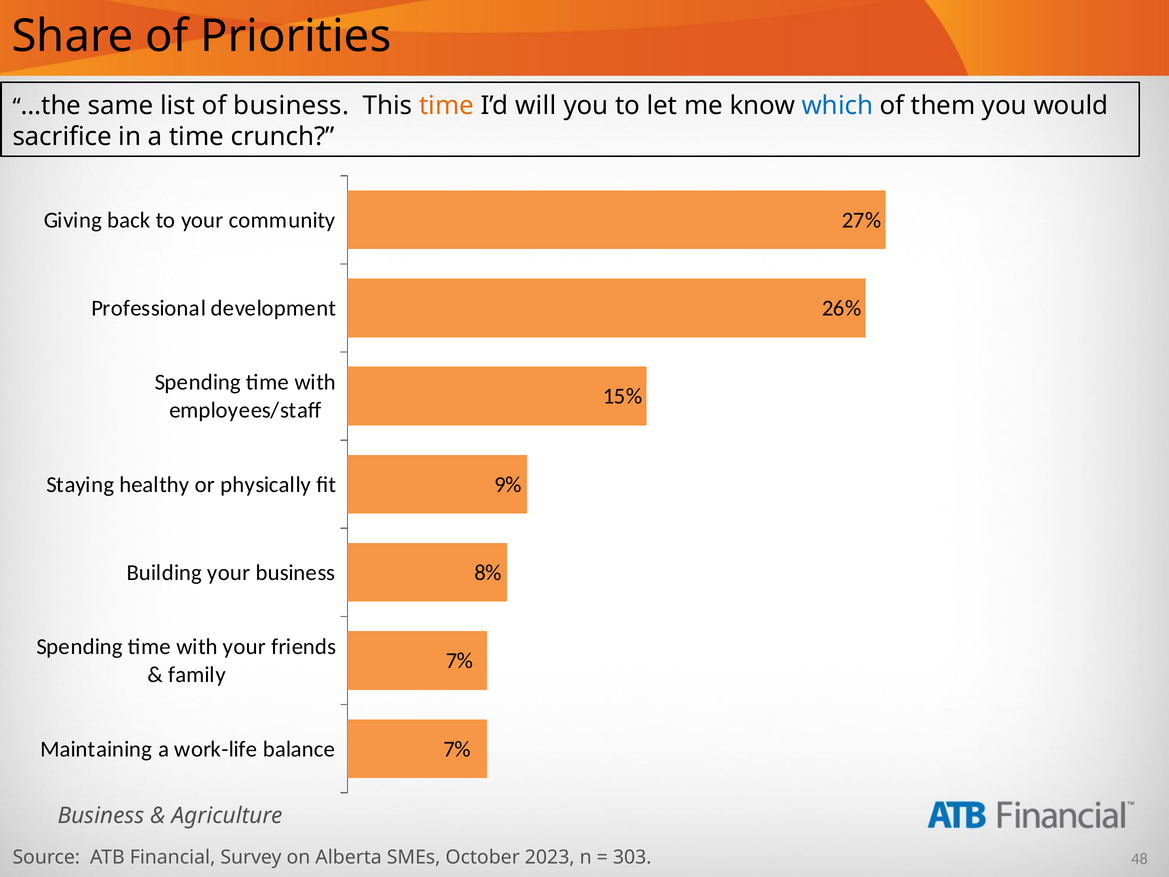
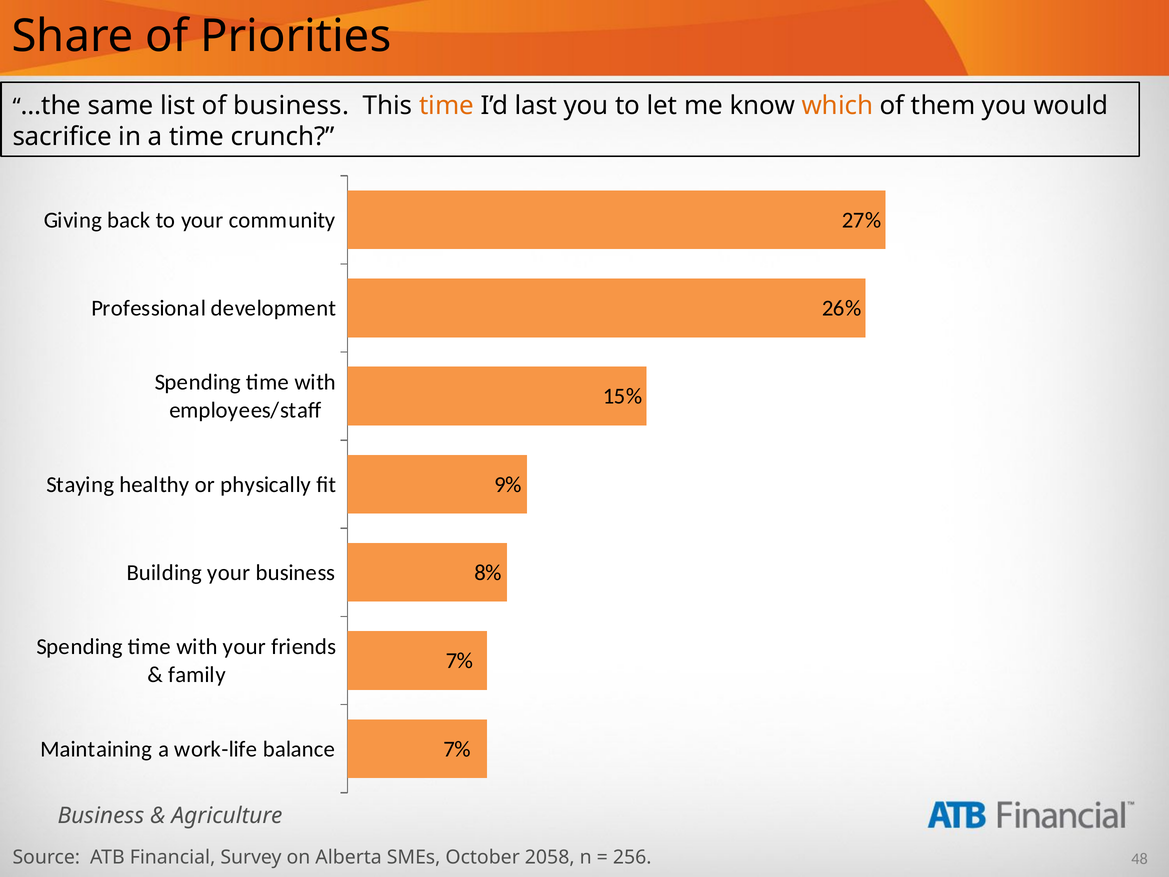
will: will -> last
which colour: blue -> orange
2023: 2023 -> 2058
303: 303 -> 256
